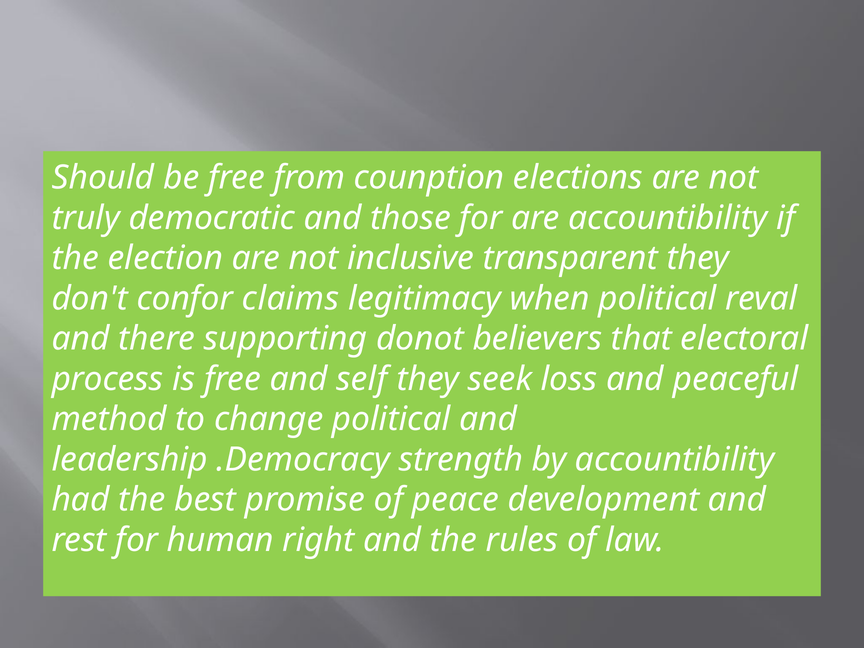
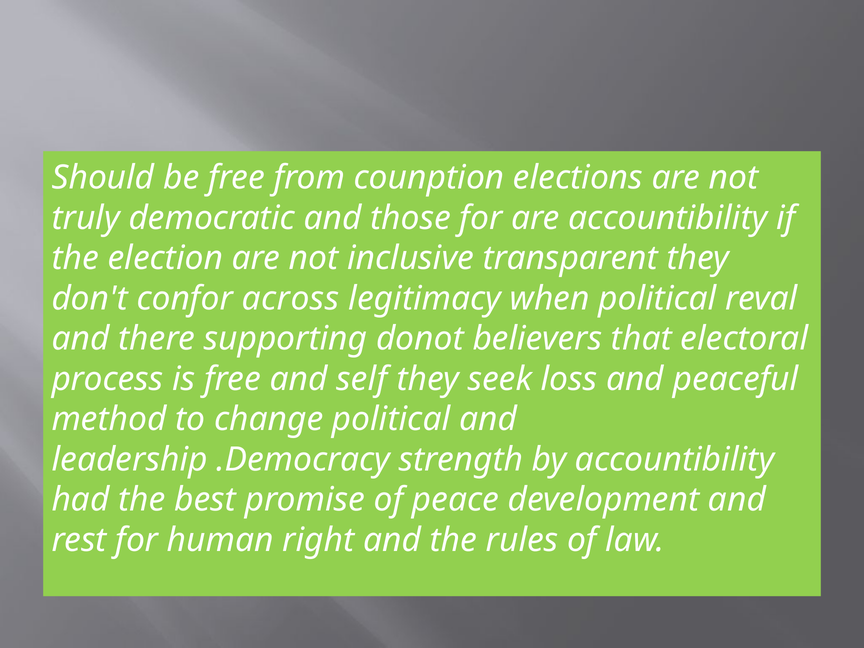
claims: claims -> across
